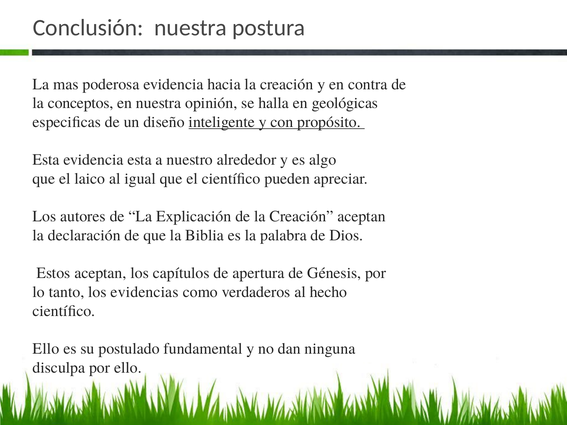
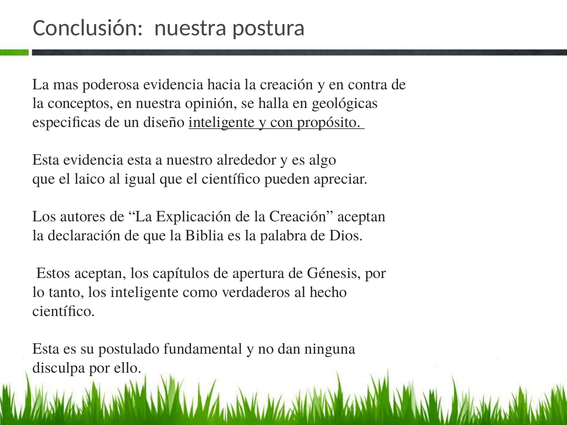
los evidencias: evidencias -> inteligente
Ello at (46, 349): Ello -> Esta
